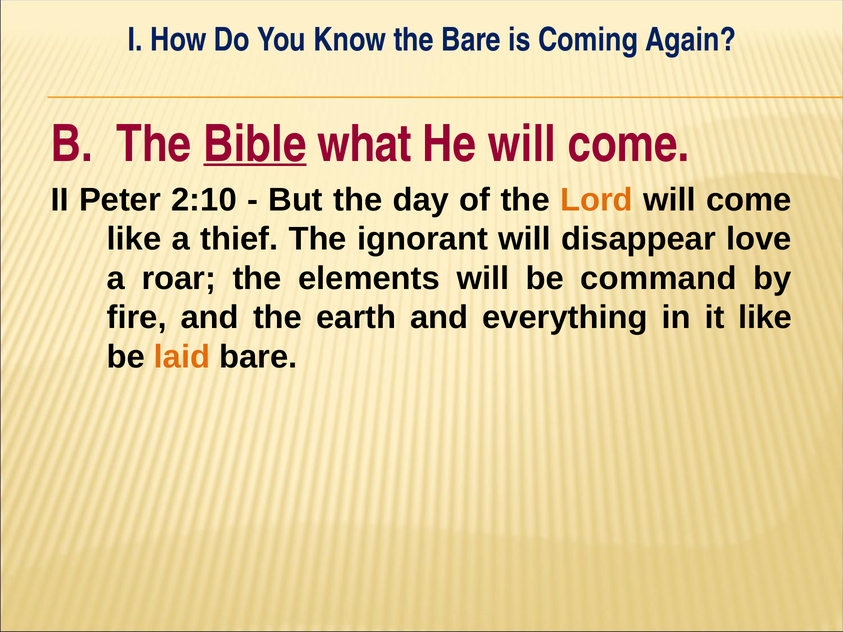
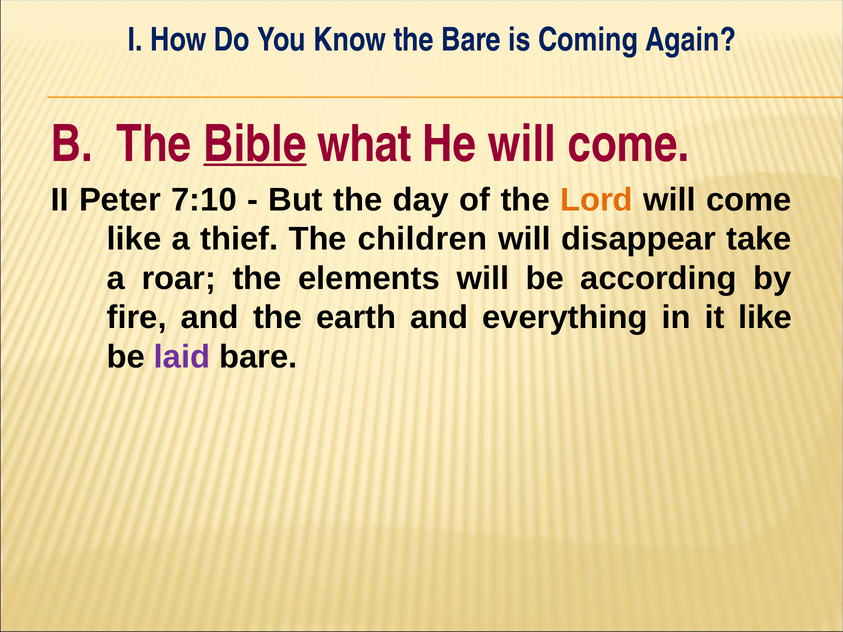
2:10: 2:10 -> 7:10
ignorant: ignorant -> children
love: love -> take
command: command -> according
laid colour: orange -> purple
